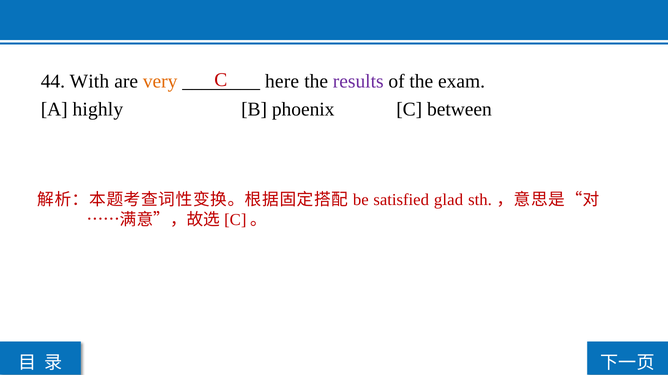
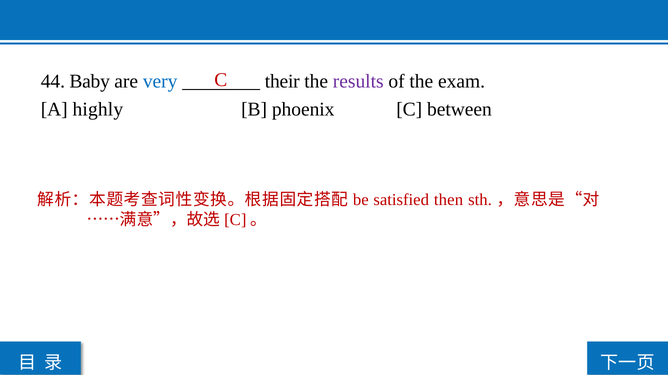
With: With -> Baby
very colour: orange -> blue
here: here -> their
glad: glad -> then
